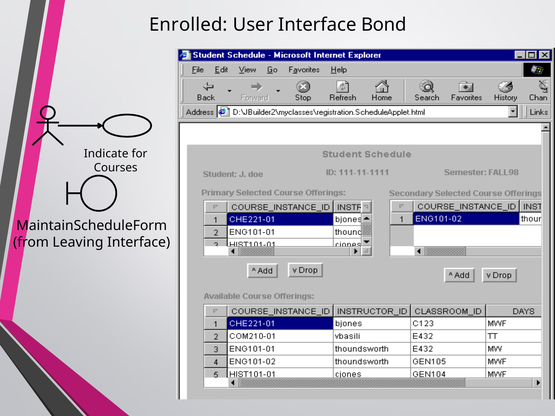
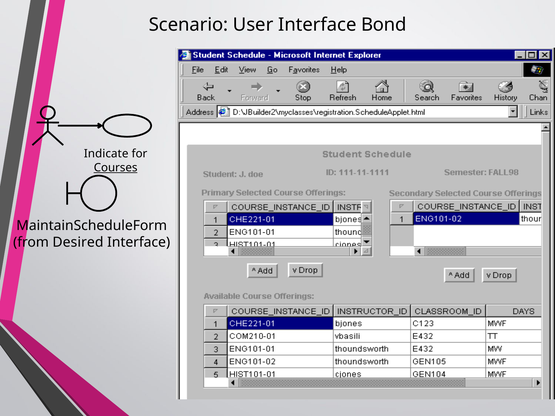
Enrolled: Enrolled -> Scenario
Courses underline: none -> present
Leaving: Leaving -> Desired
